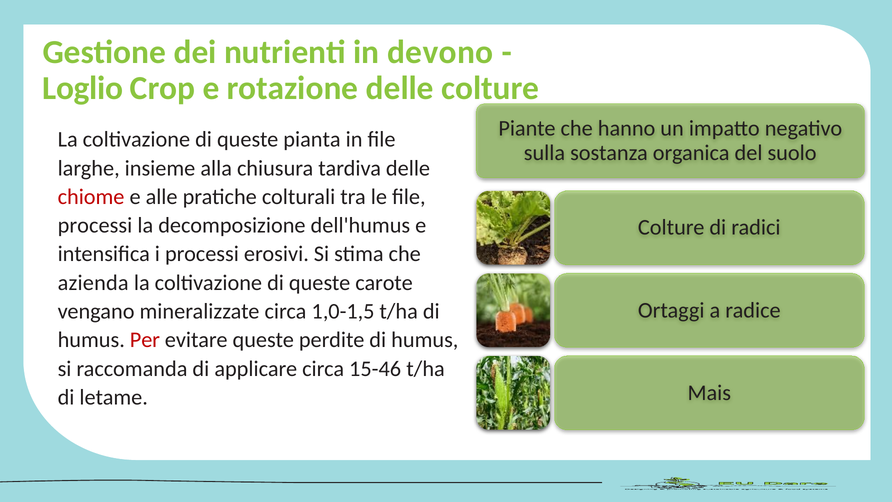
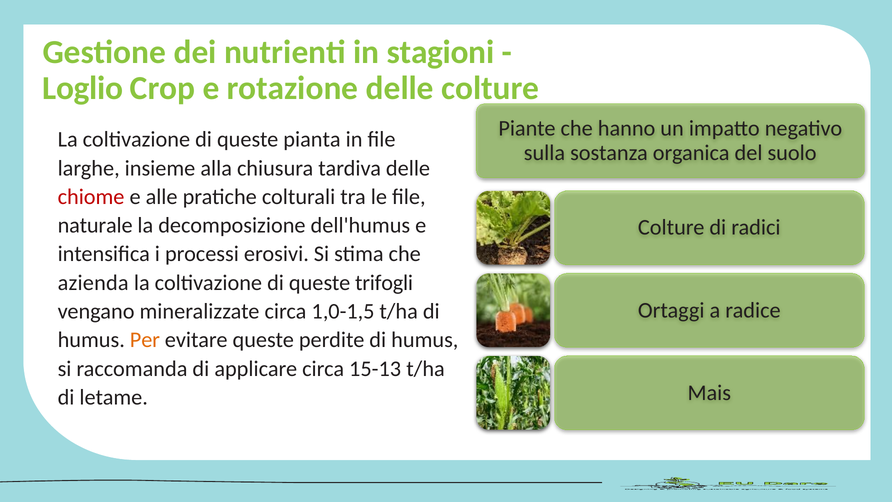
devono: devono -> stagioni
processi at (95, 225): processi -> naturale
carote: carote -> trifogli
Per colour: red -> orange
15-46: 15-46 -> 15-13
